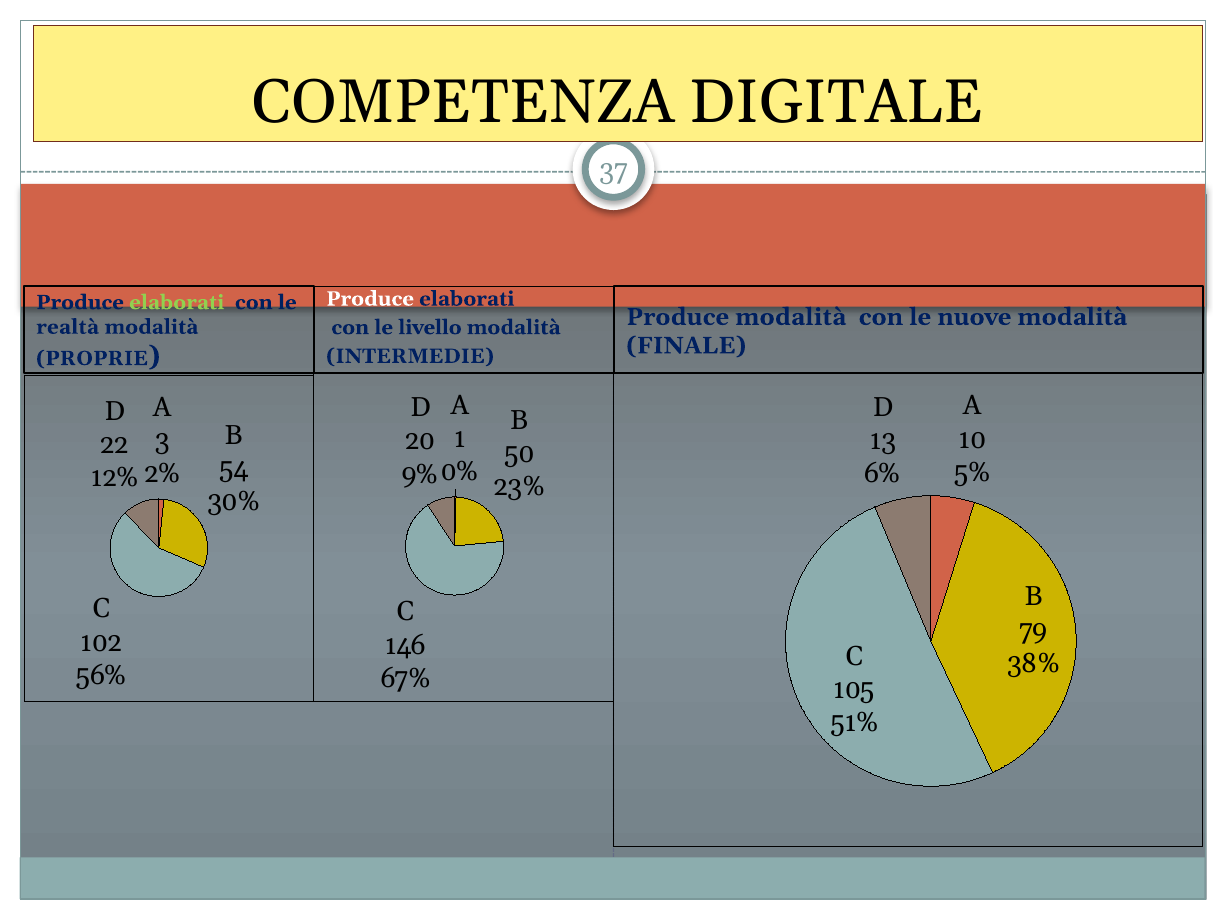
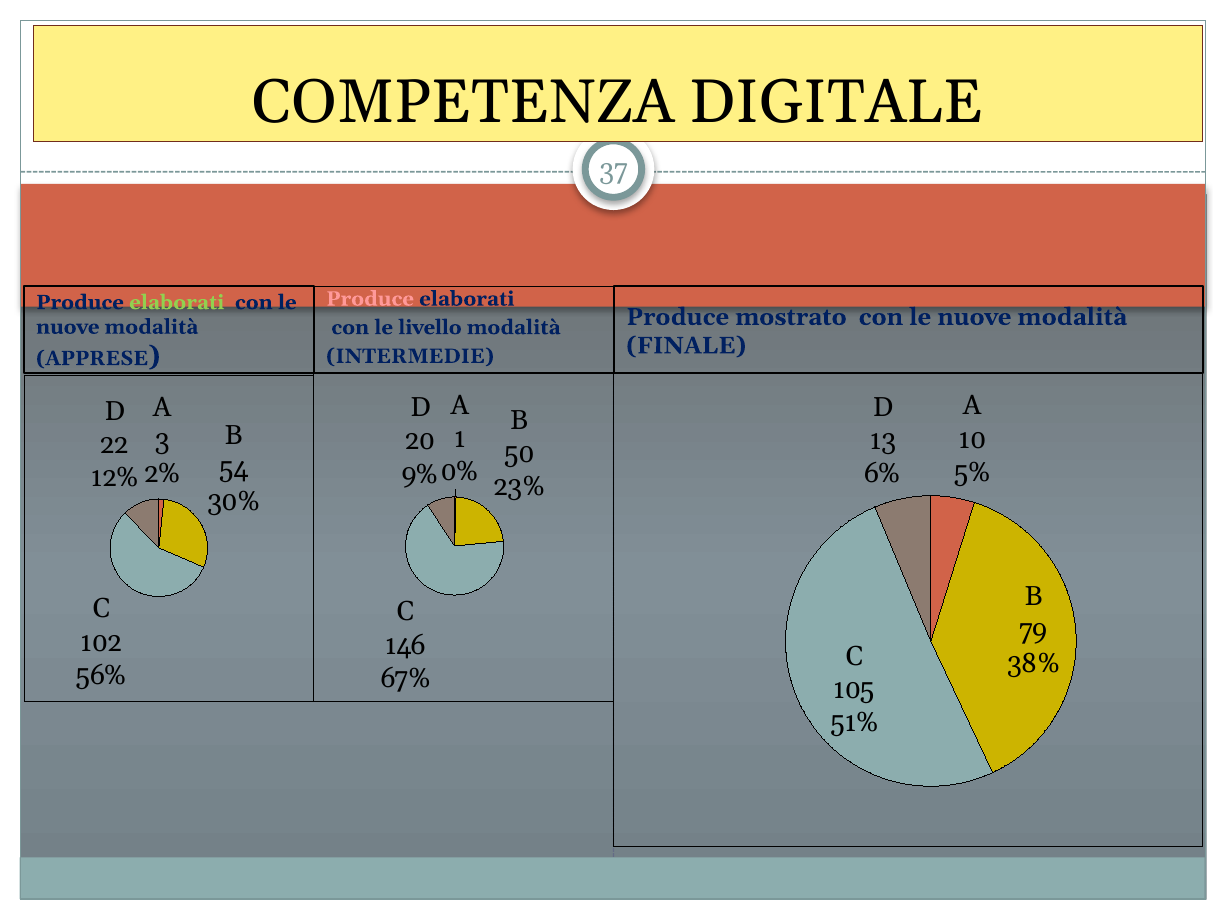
Produce at (370, 299) colour: white -> pink
Produce modalità: modalità -> mostrato
realtà at (68, 327): realtà -> nuove
PROPRIE: PROPRIE -> APPRESE
